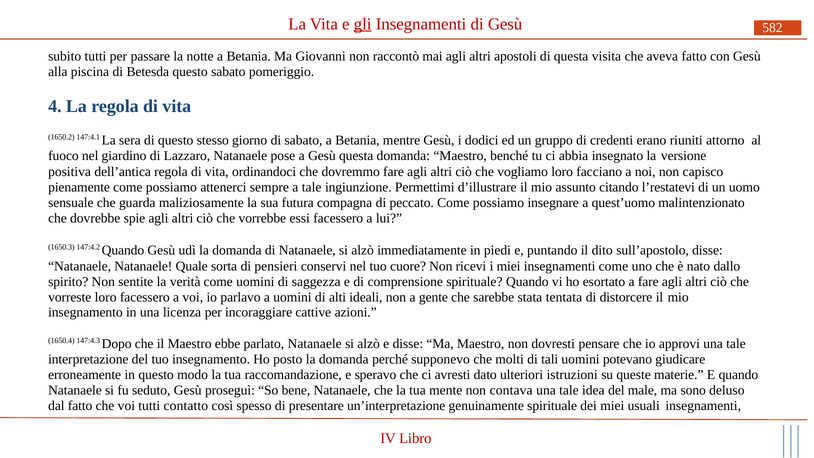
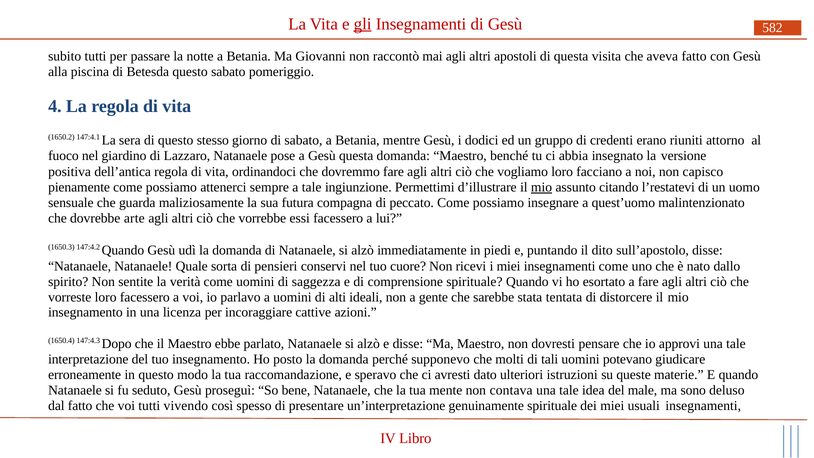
mio at (542, 187) underline: none -> present
spie: spie -> arte
contatto: contatto -> vivendo
